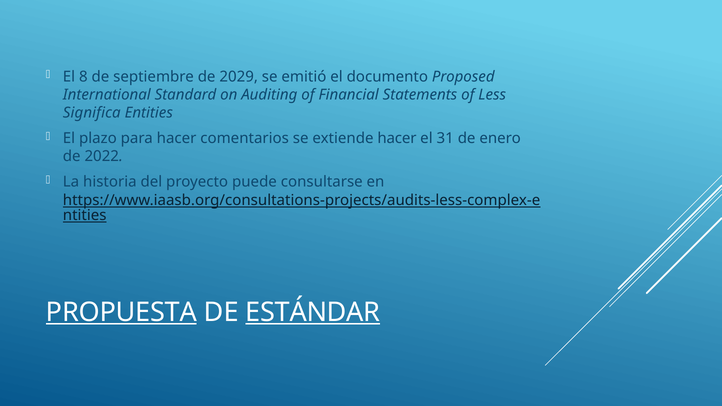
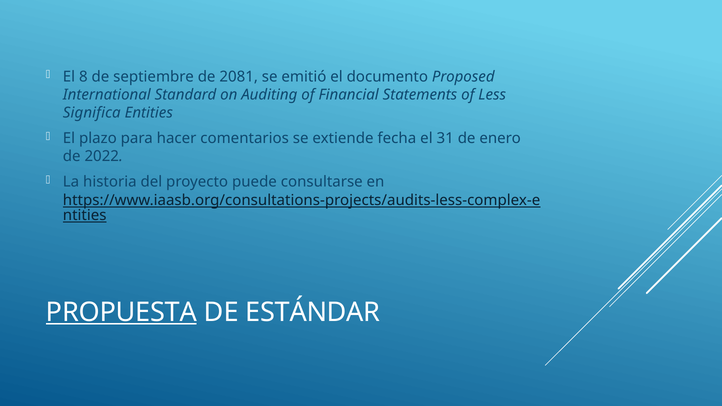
2029: 2029 -> 2081
extiende hacer: hacer -> fecha
ESTÁNDAR underline: present -> none
